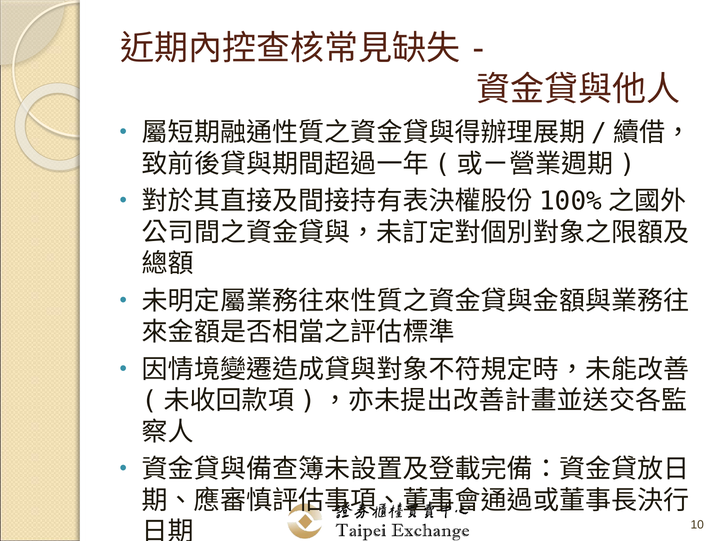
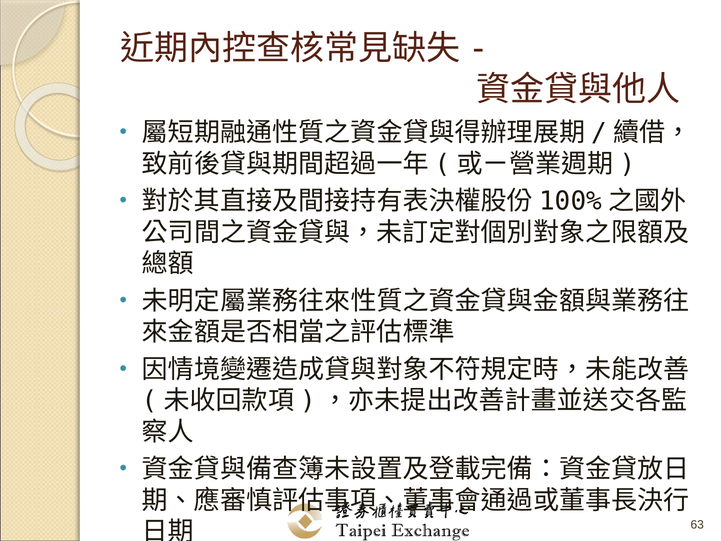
10: 10 -> 63
